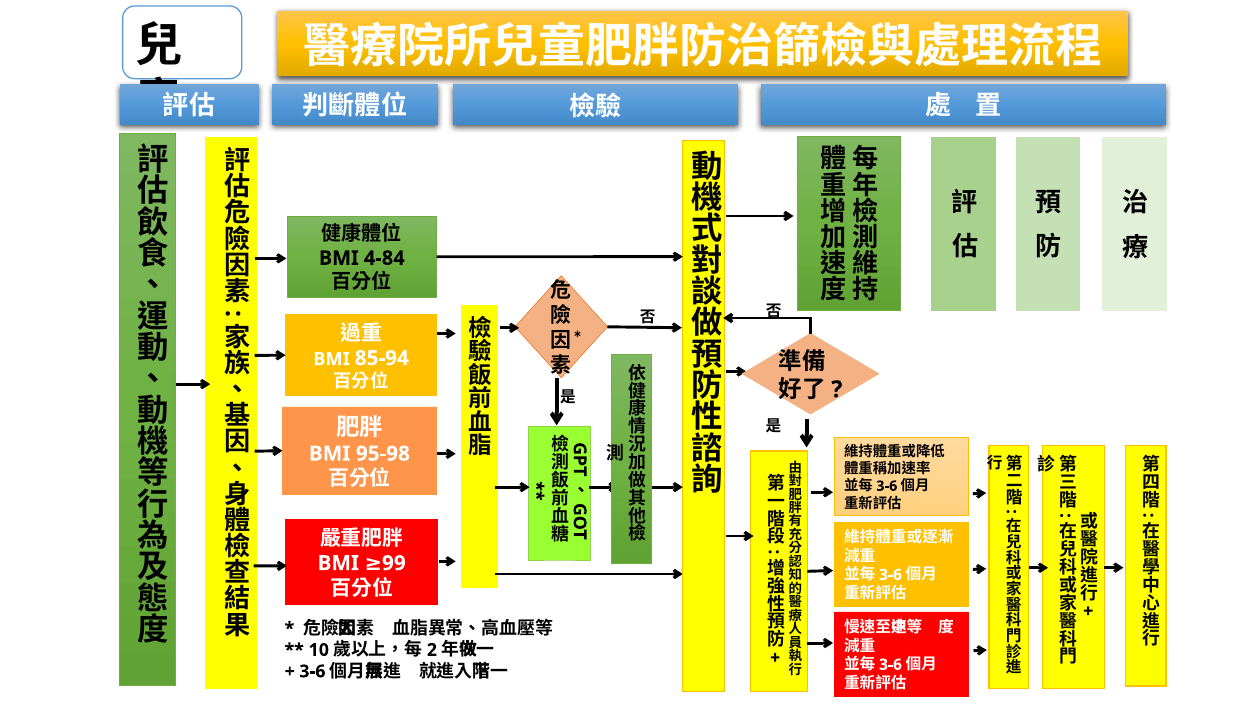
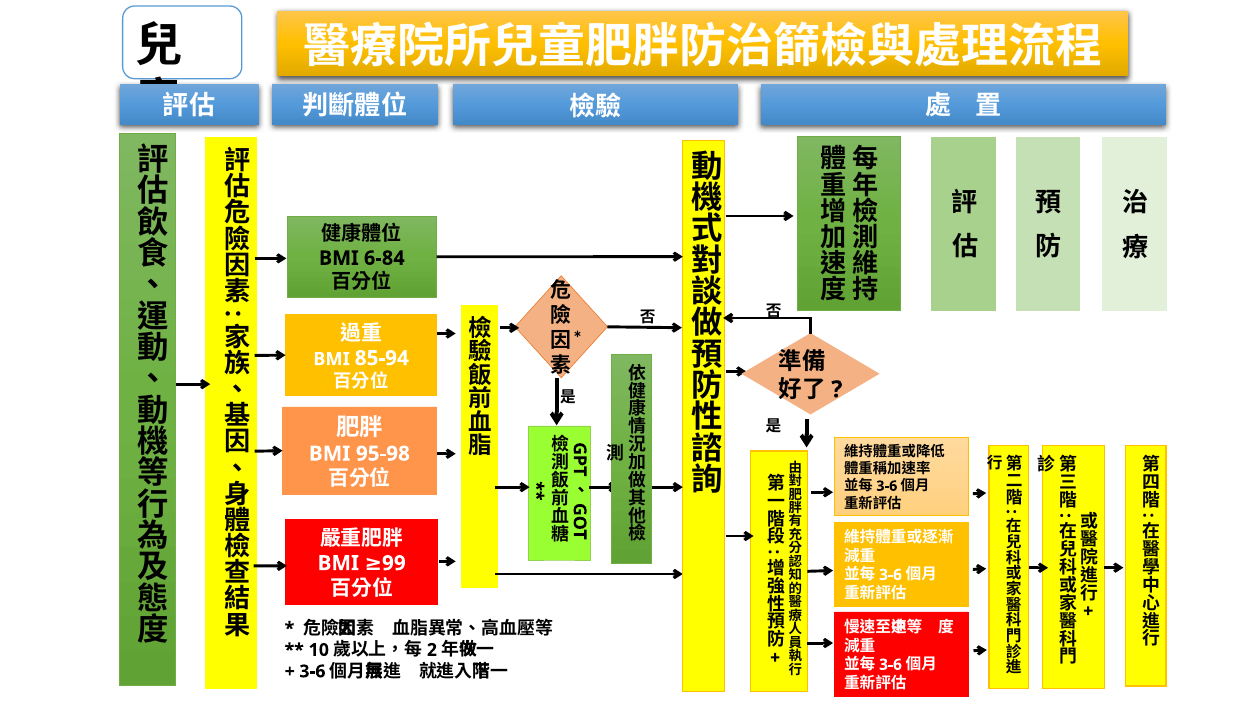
4-84: 4-84 -> 6-84
